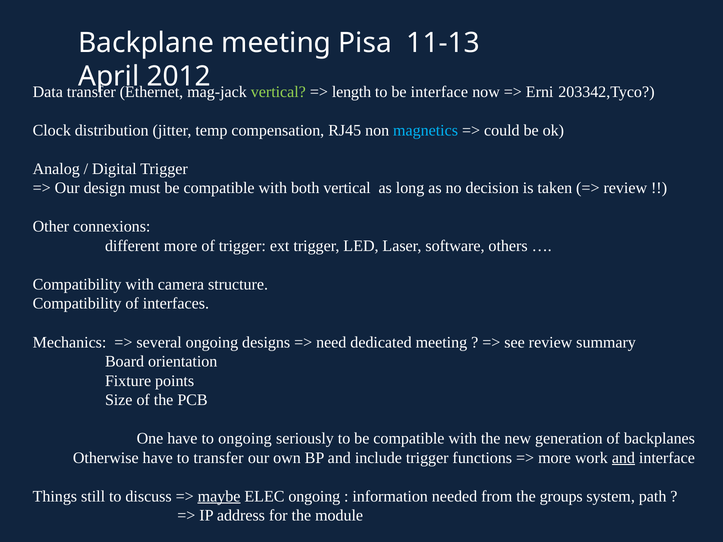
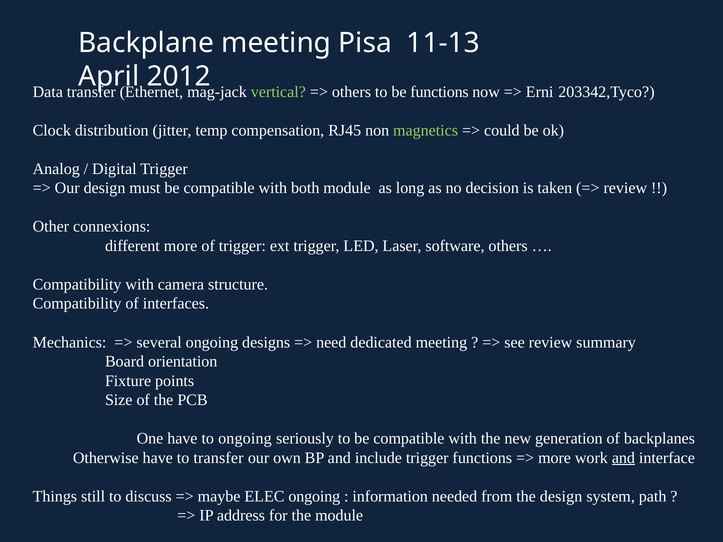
length at (352, 92): length -> others
be interface: interface -> functions
magnetics colour: light blue -> light green
both vertical: vertical -> module
maybe underline: present -> none
the groups: groups -> design
